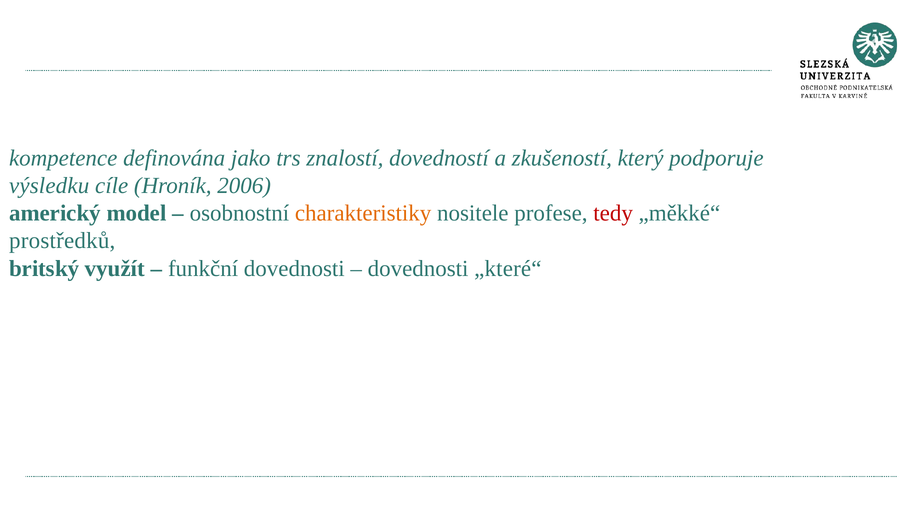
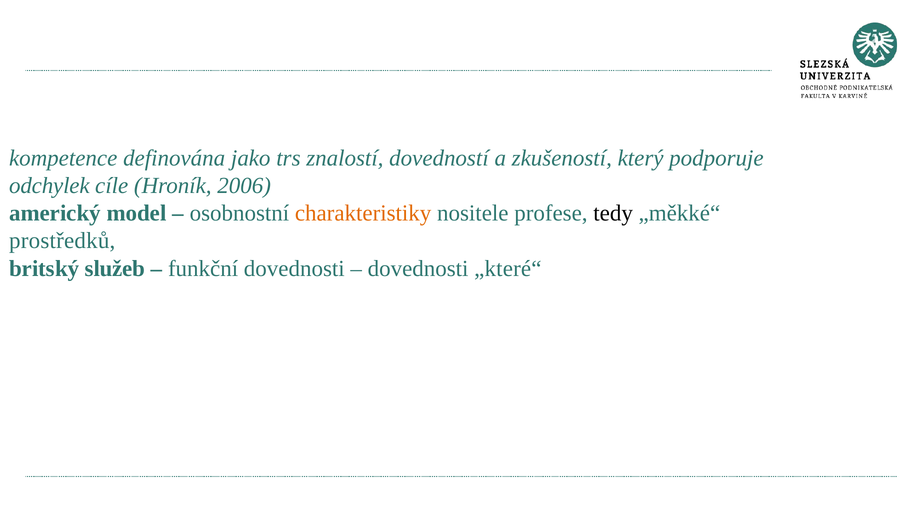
výsledku: výsledku -> odchylek
tedy colour: red -> black
využít: využít -> služeb
